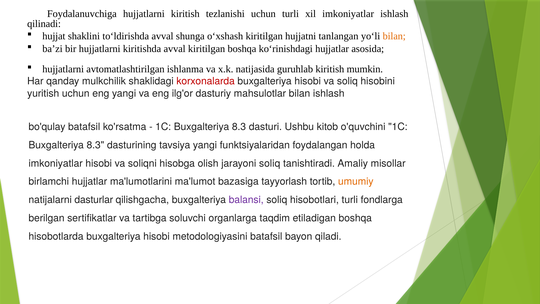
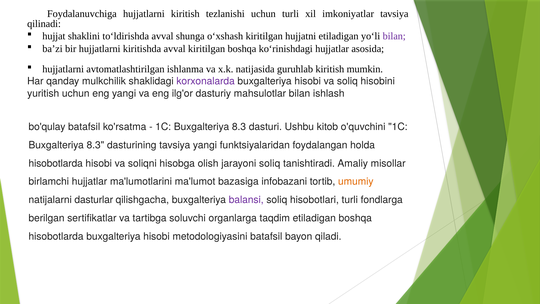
imkoniyatlar ishlash: ishlash -> tavsiya
hujjatni tanlangan: tanlangan -> etiladigan
bilan at (394, 36) colour: orange -> purple
korxonalarda colour: red -> purple
imkoniyatlar at (56, 163): imkoniyatlar -> hisobotlarda
tayyorlash: tayyorlash -> infobazani
